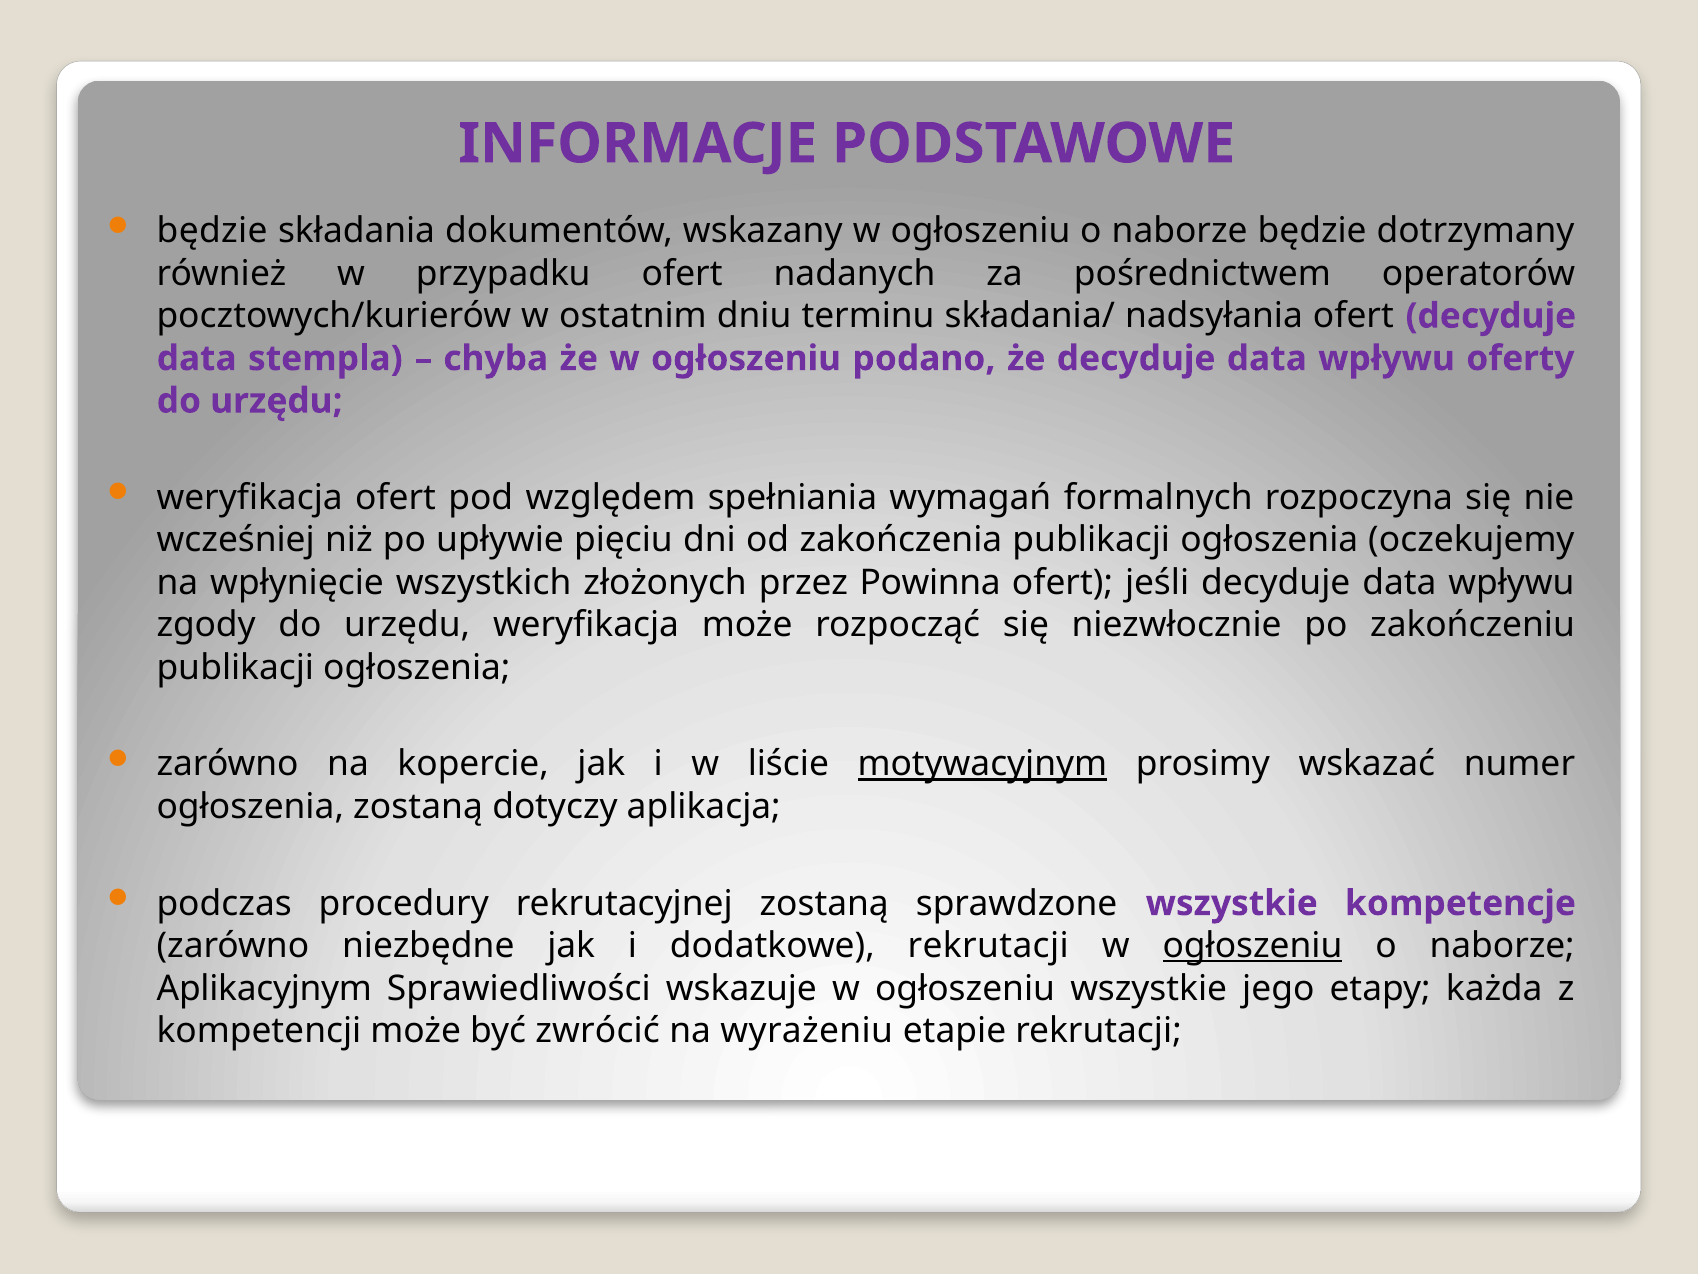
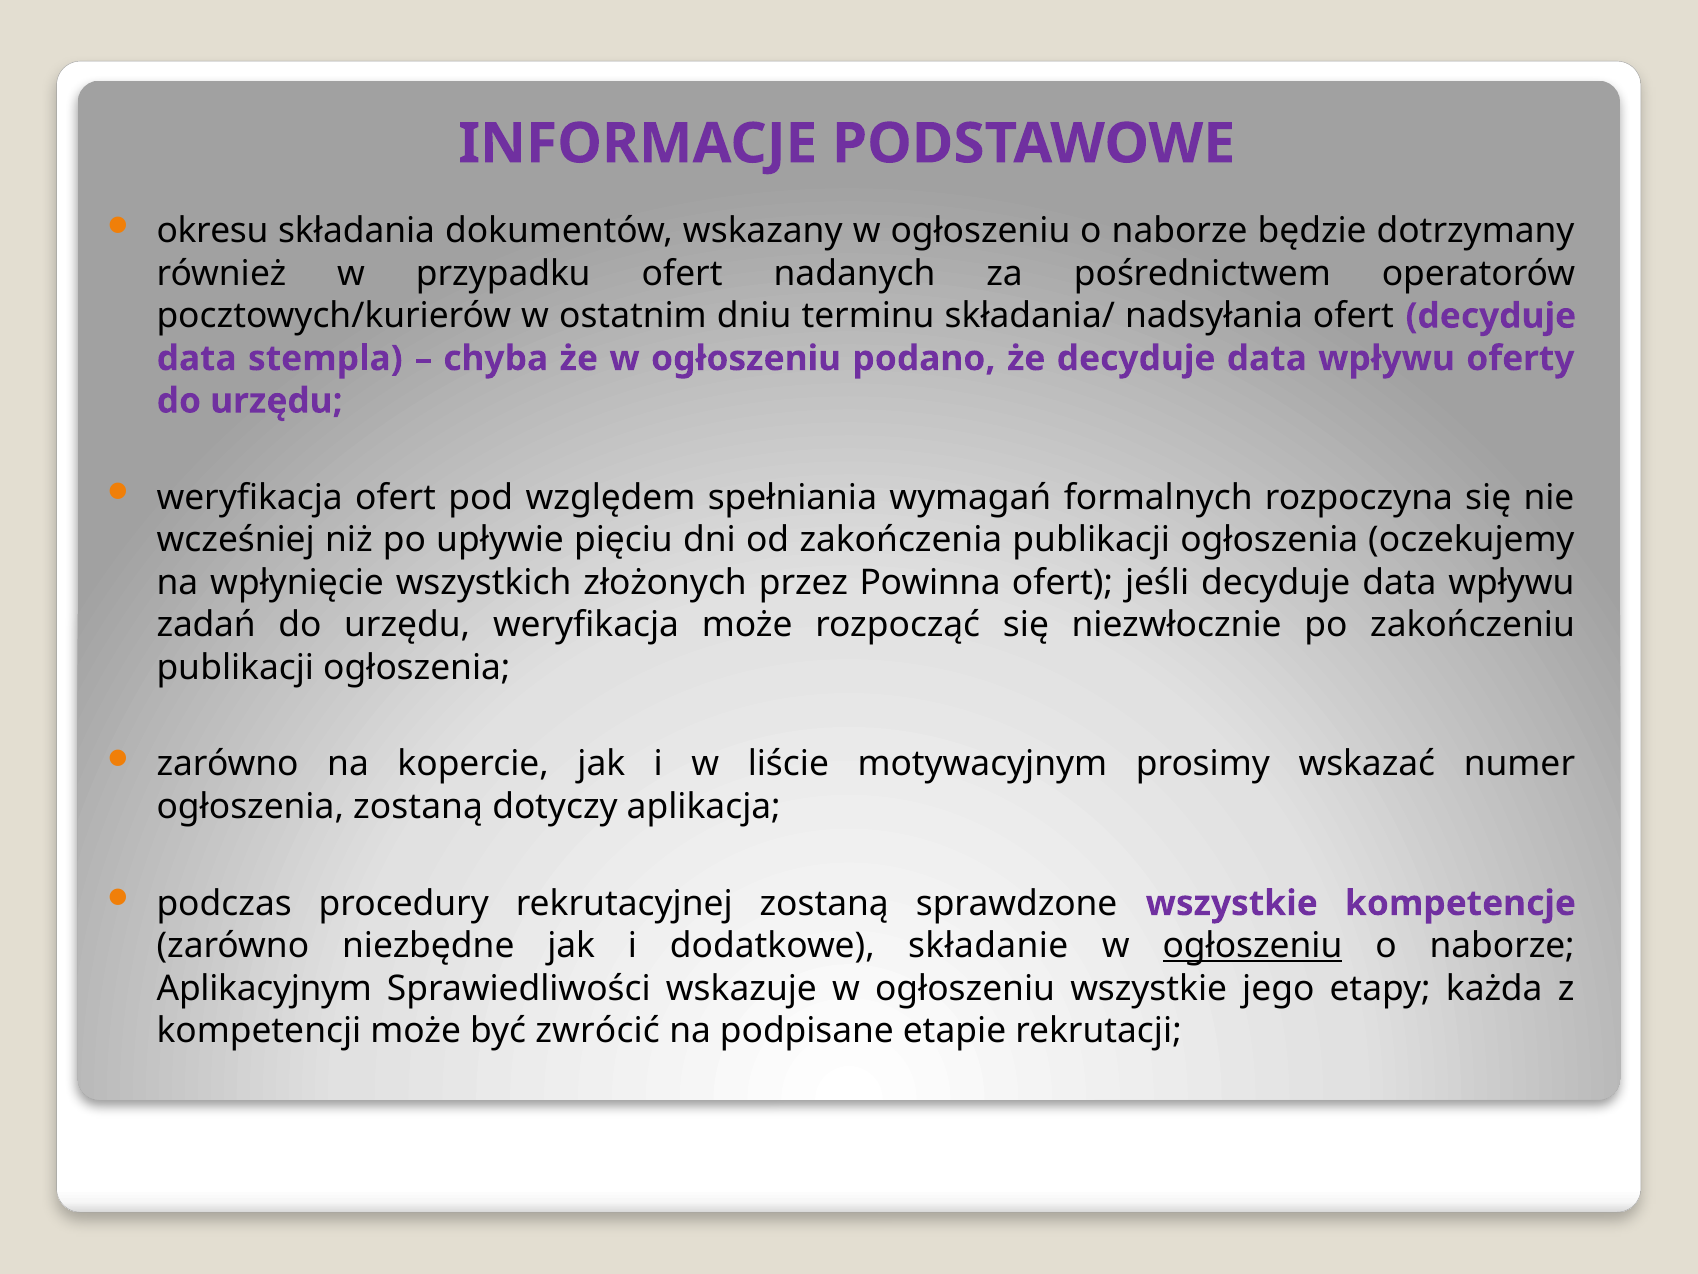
będzie at (212, 231): będzie -> okresu
zgody: zgody -> zadań
motywacyjnym underline: present -> none
dodatkowe rekrutacji: rekrutacji -> składanie
wyrażeniu: wyrażeniu -> podpisane
